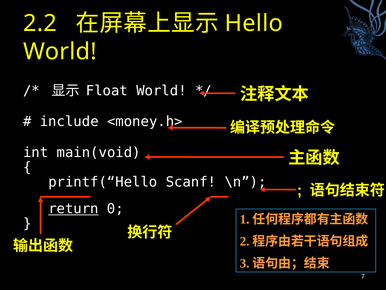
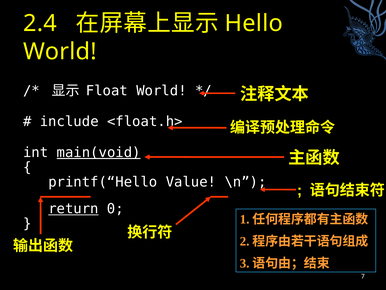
2.2: 2.2 -> 2.4
<money.h>: <money.h> -> <float.h>
main(void underline: none -> present
Scanf: Scanf -> Value
